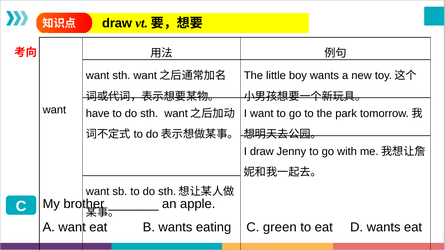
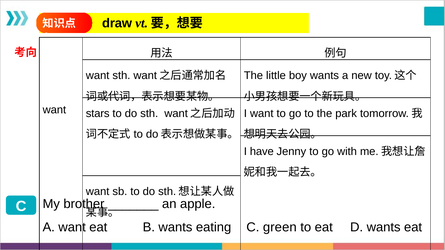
have: have -> stars
I draw: draw -> have
